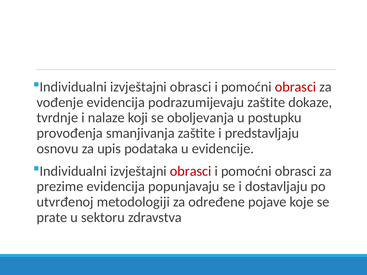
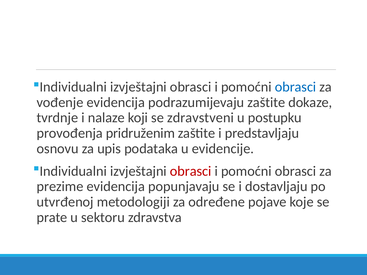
obrasci at (296, 87) colour: red -> blue
oboljevanja: oboljevanja -> zdravstveni
smanjivanja: smanjivanja -> pridruženim
